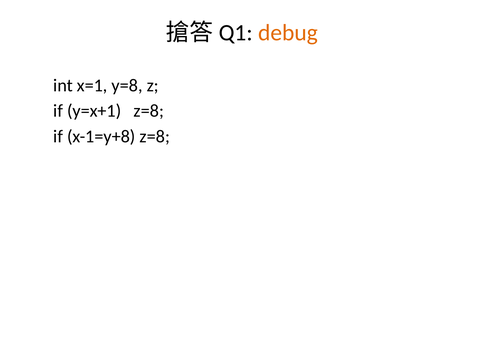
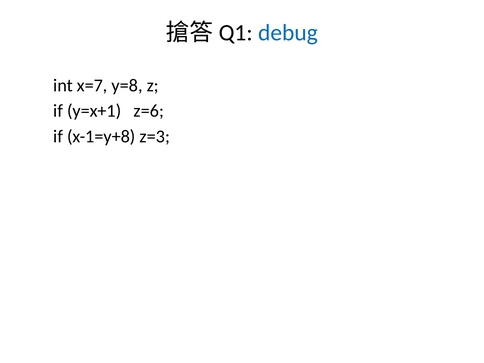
debug colour: orange -> blue
x=1: x=1 -> x=7
y=x+1 z=8: z=8 -> z=6
x-1=y+8 z=8: z=8 -> z=3
